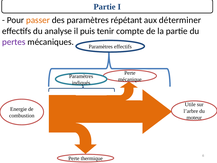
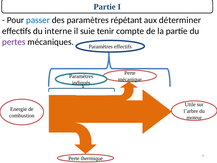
passer colour: orange -> blue
analyse: analyse -> interne
puis: puis -> suie
